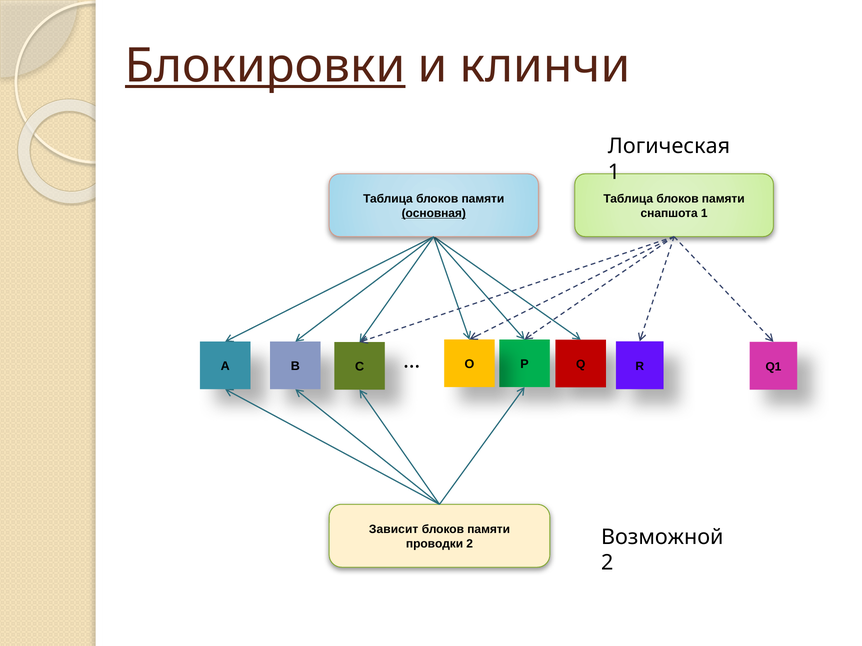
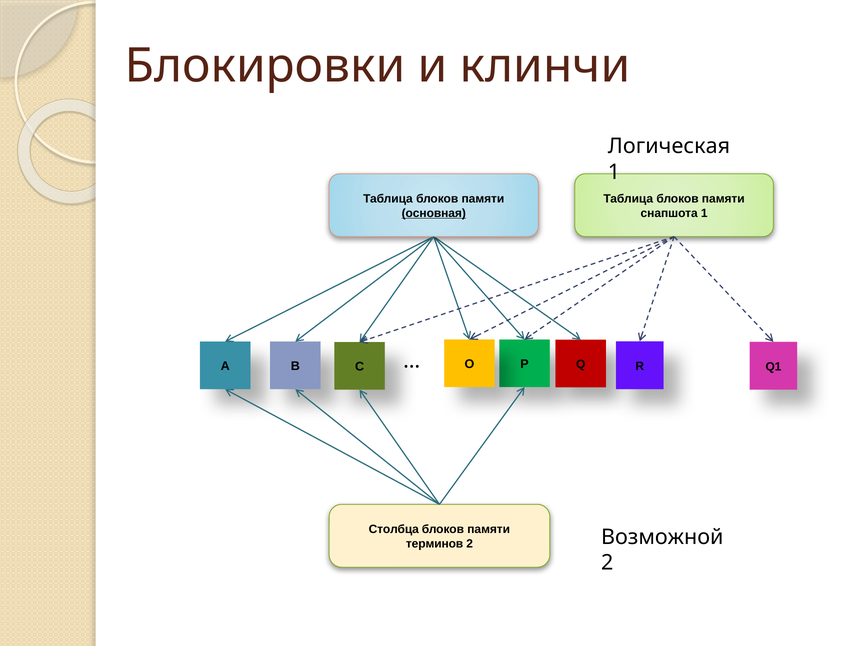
Блокировки underline: present -> none
Зависит: Зависит -> Столбца
проводки: проводки -> терминов
